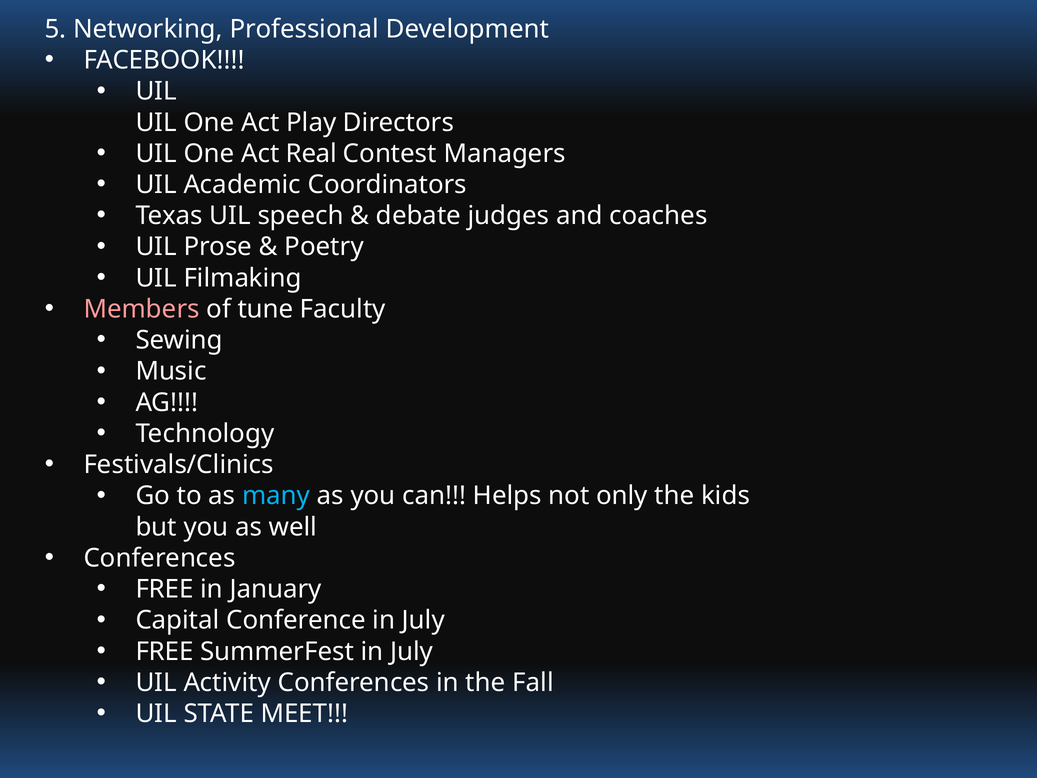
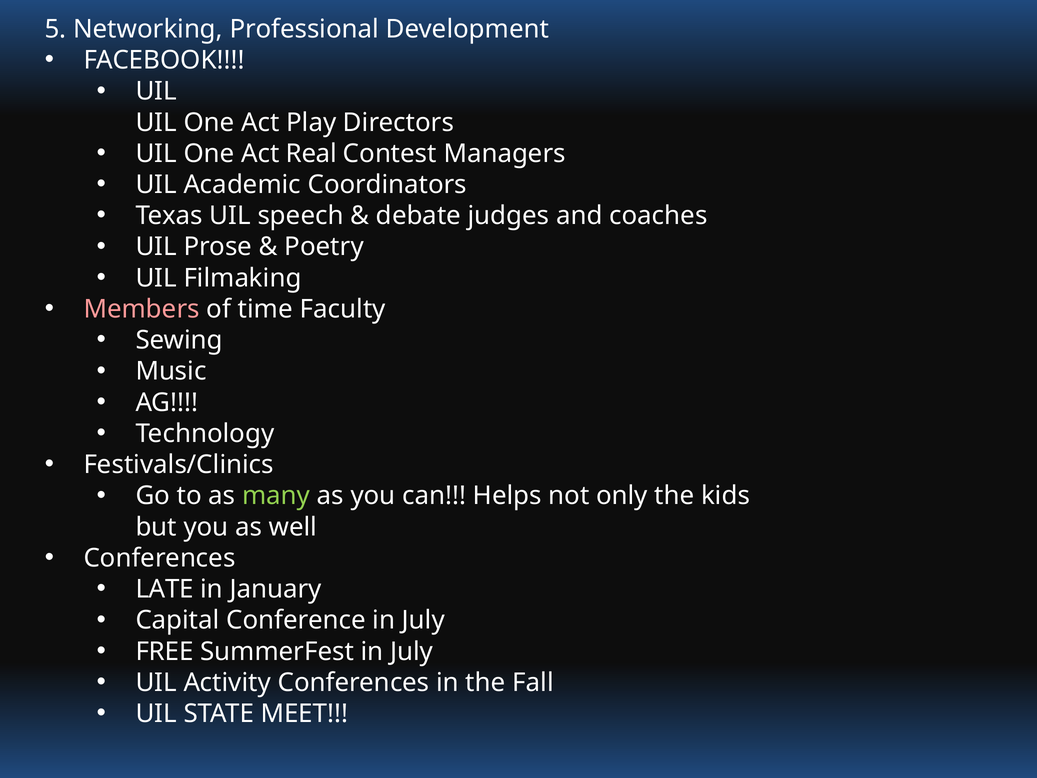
tune: tune -> time
many colour: light blue -> light green
FREE at (165, 589): FREE -> LATE
